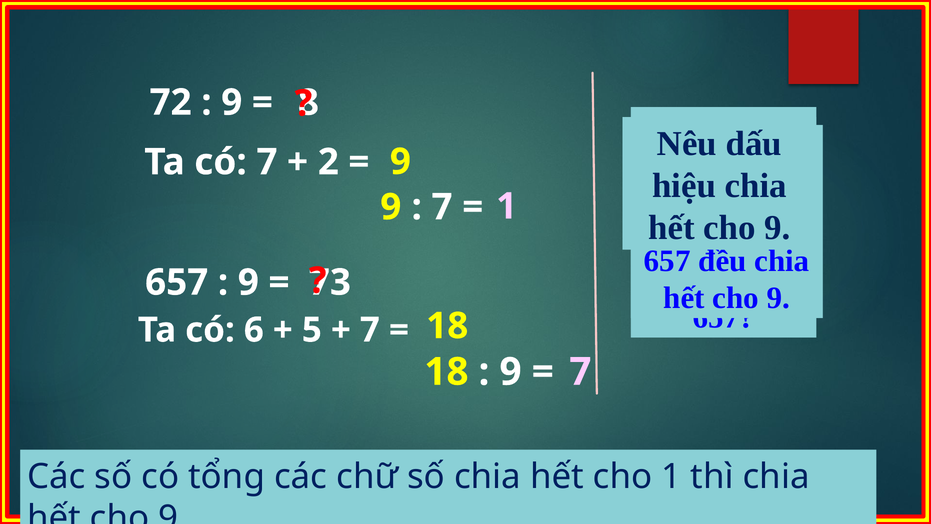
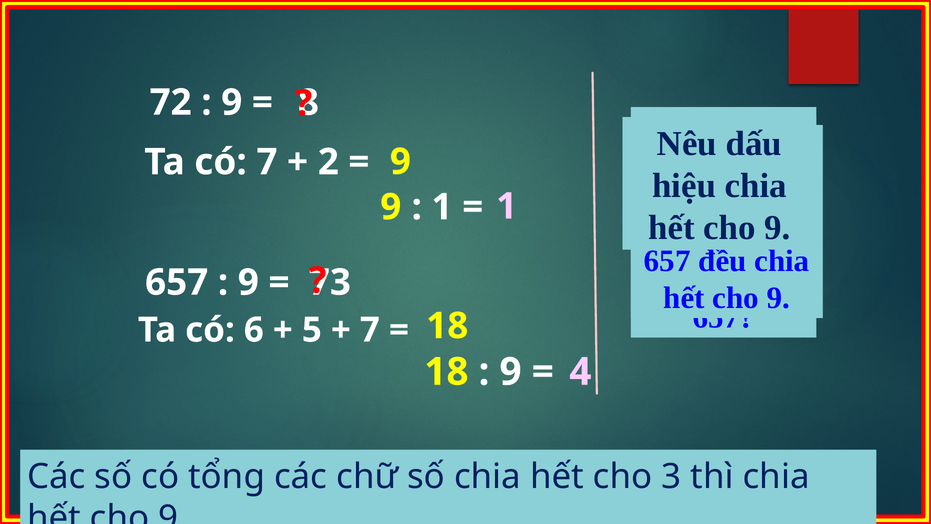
7 at (442, 207): 7 -> 1
7 at (580, 372): 7 -> 4
cho 1: 1 -> 3
